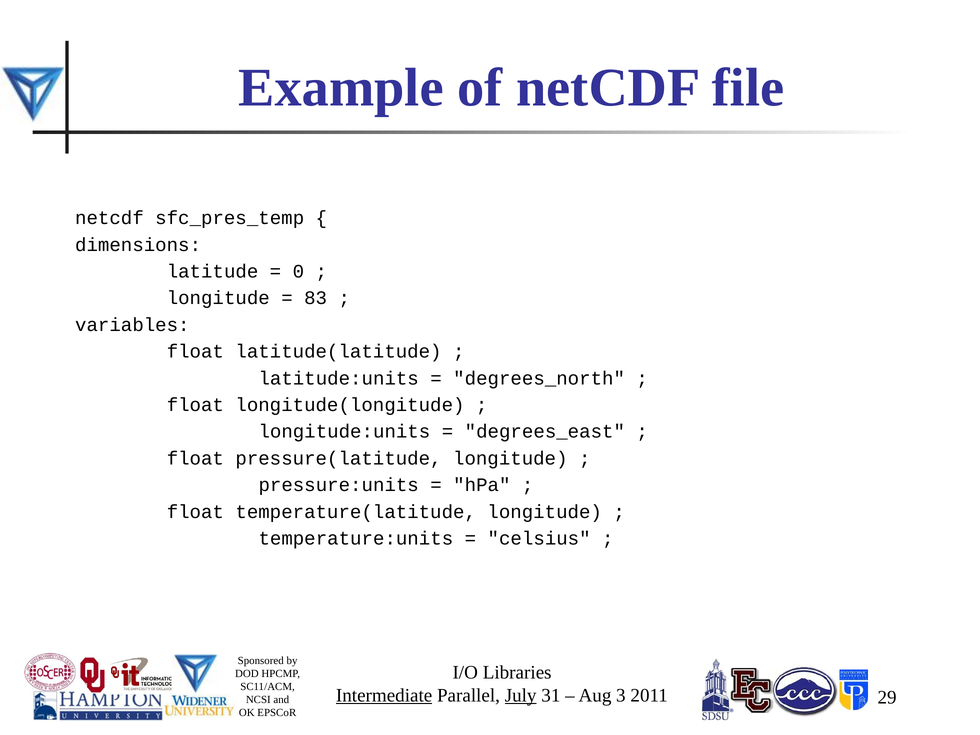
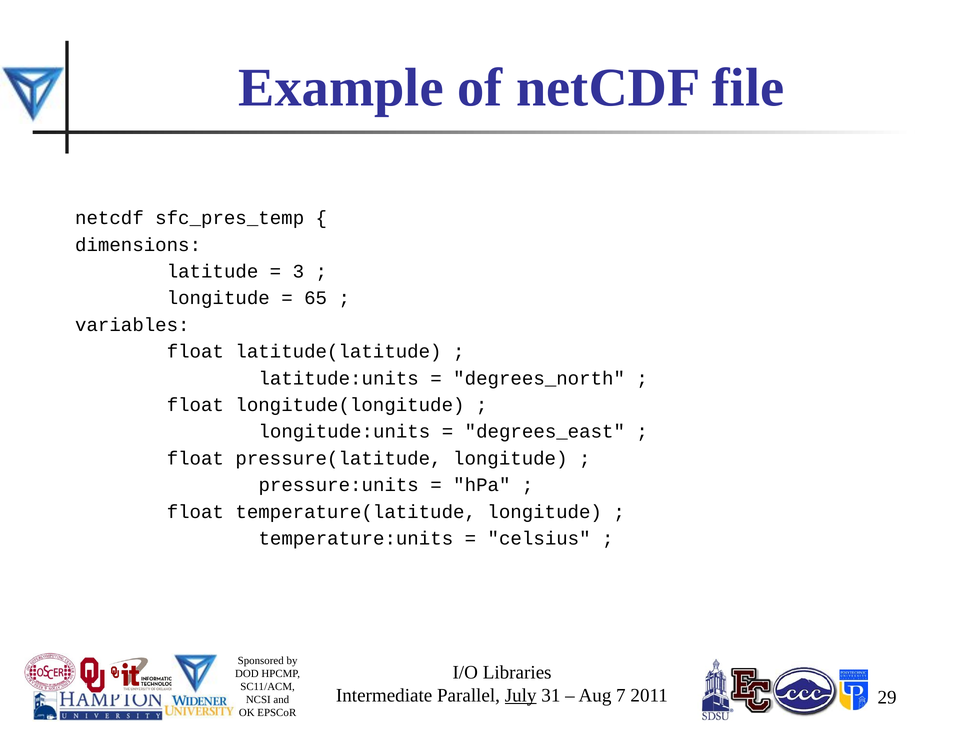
0: 0 -> 3
83: 83 -> 65
Intermediate underline: present -> none
3: 3 -> 7
